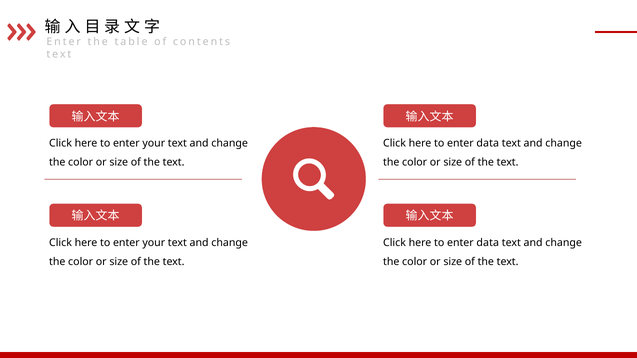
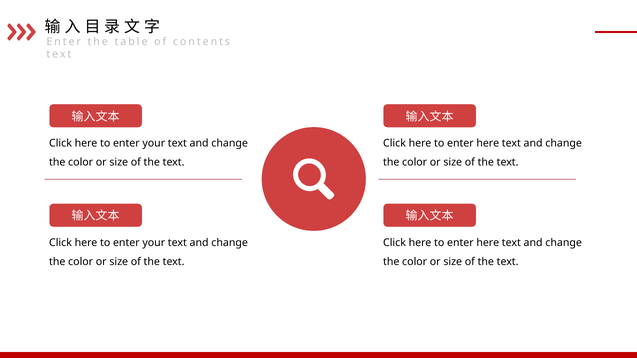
data at (488, 143): data -> here
data at (488, 243): data -> here
